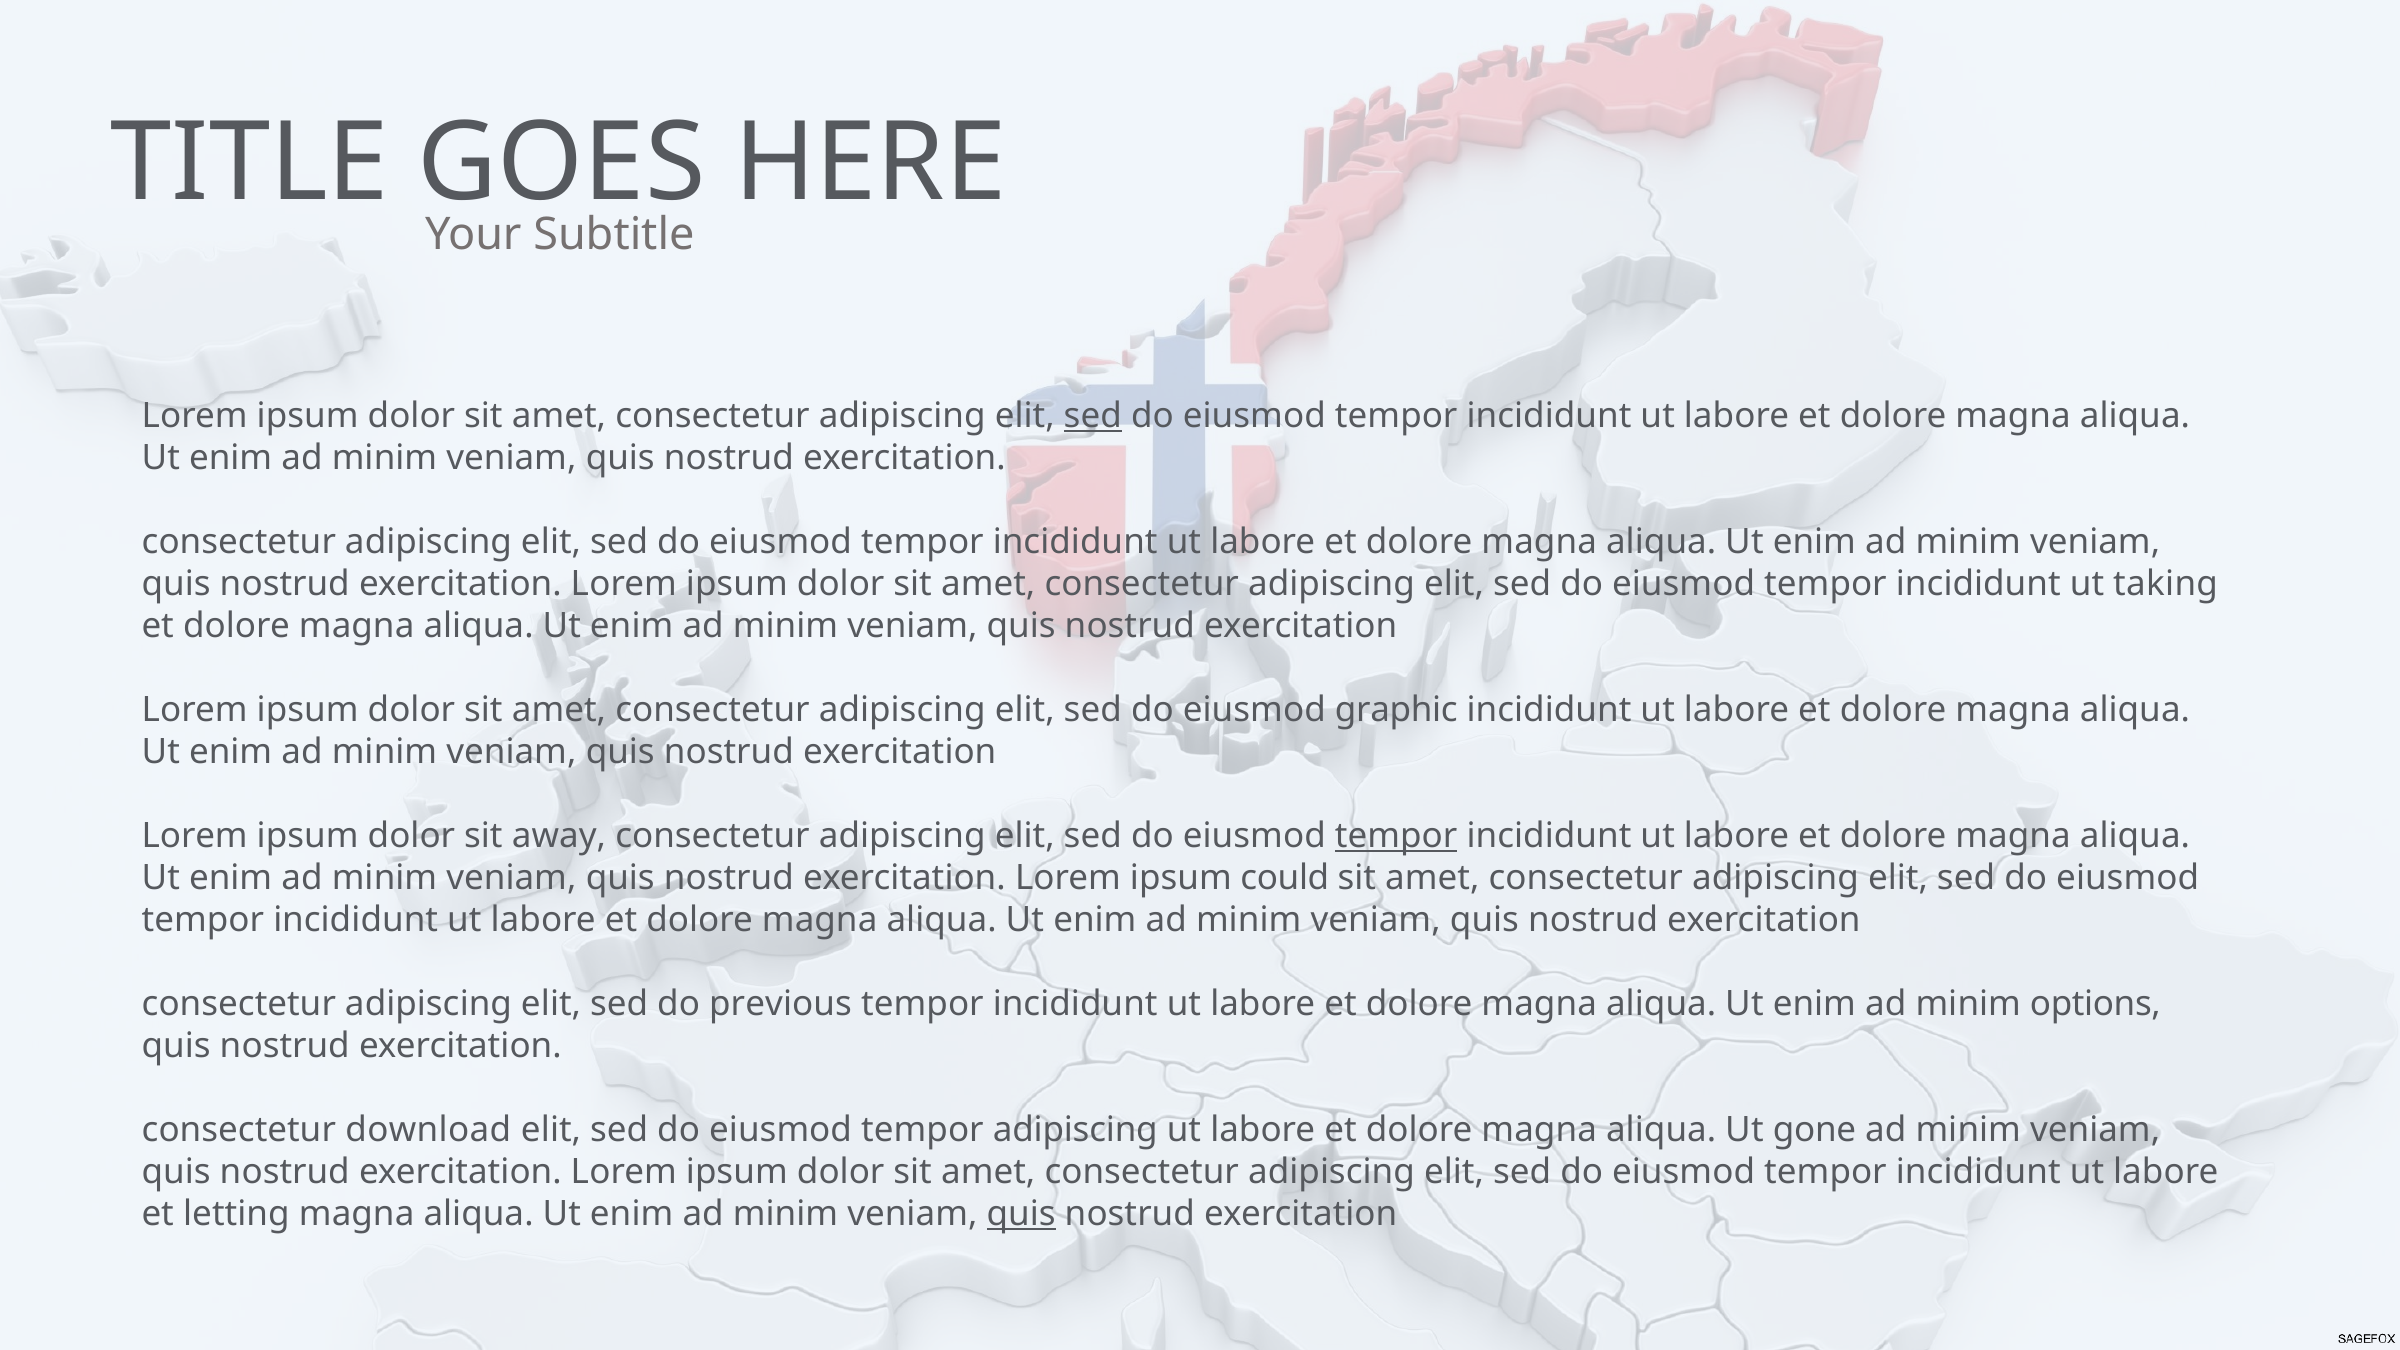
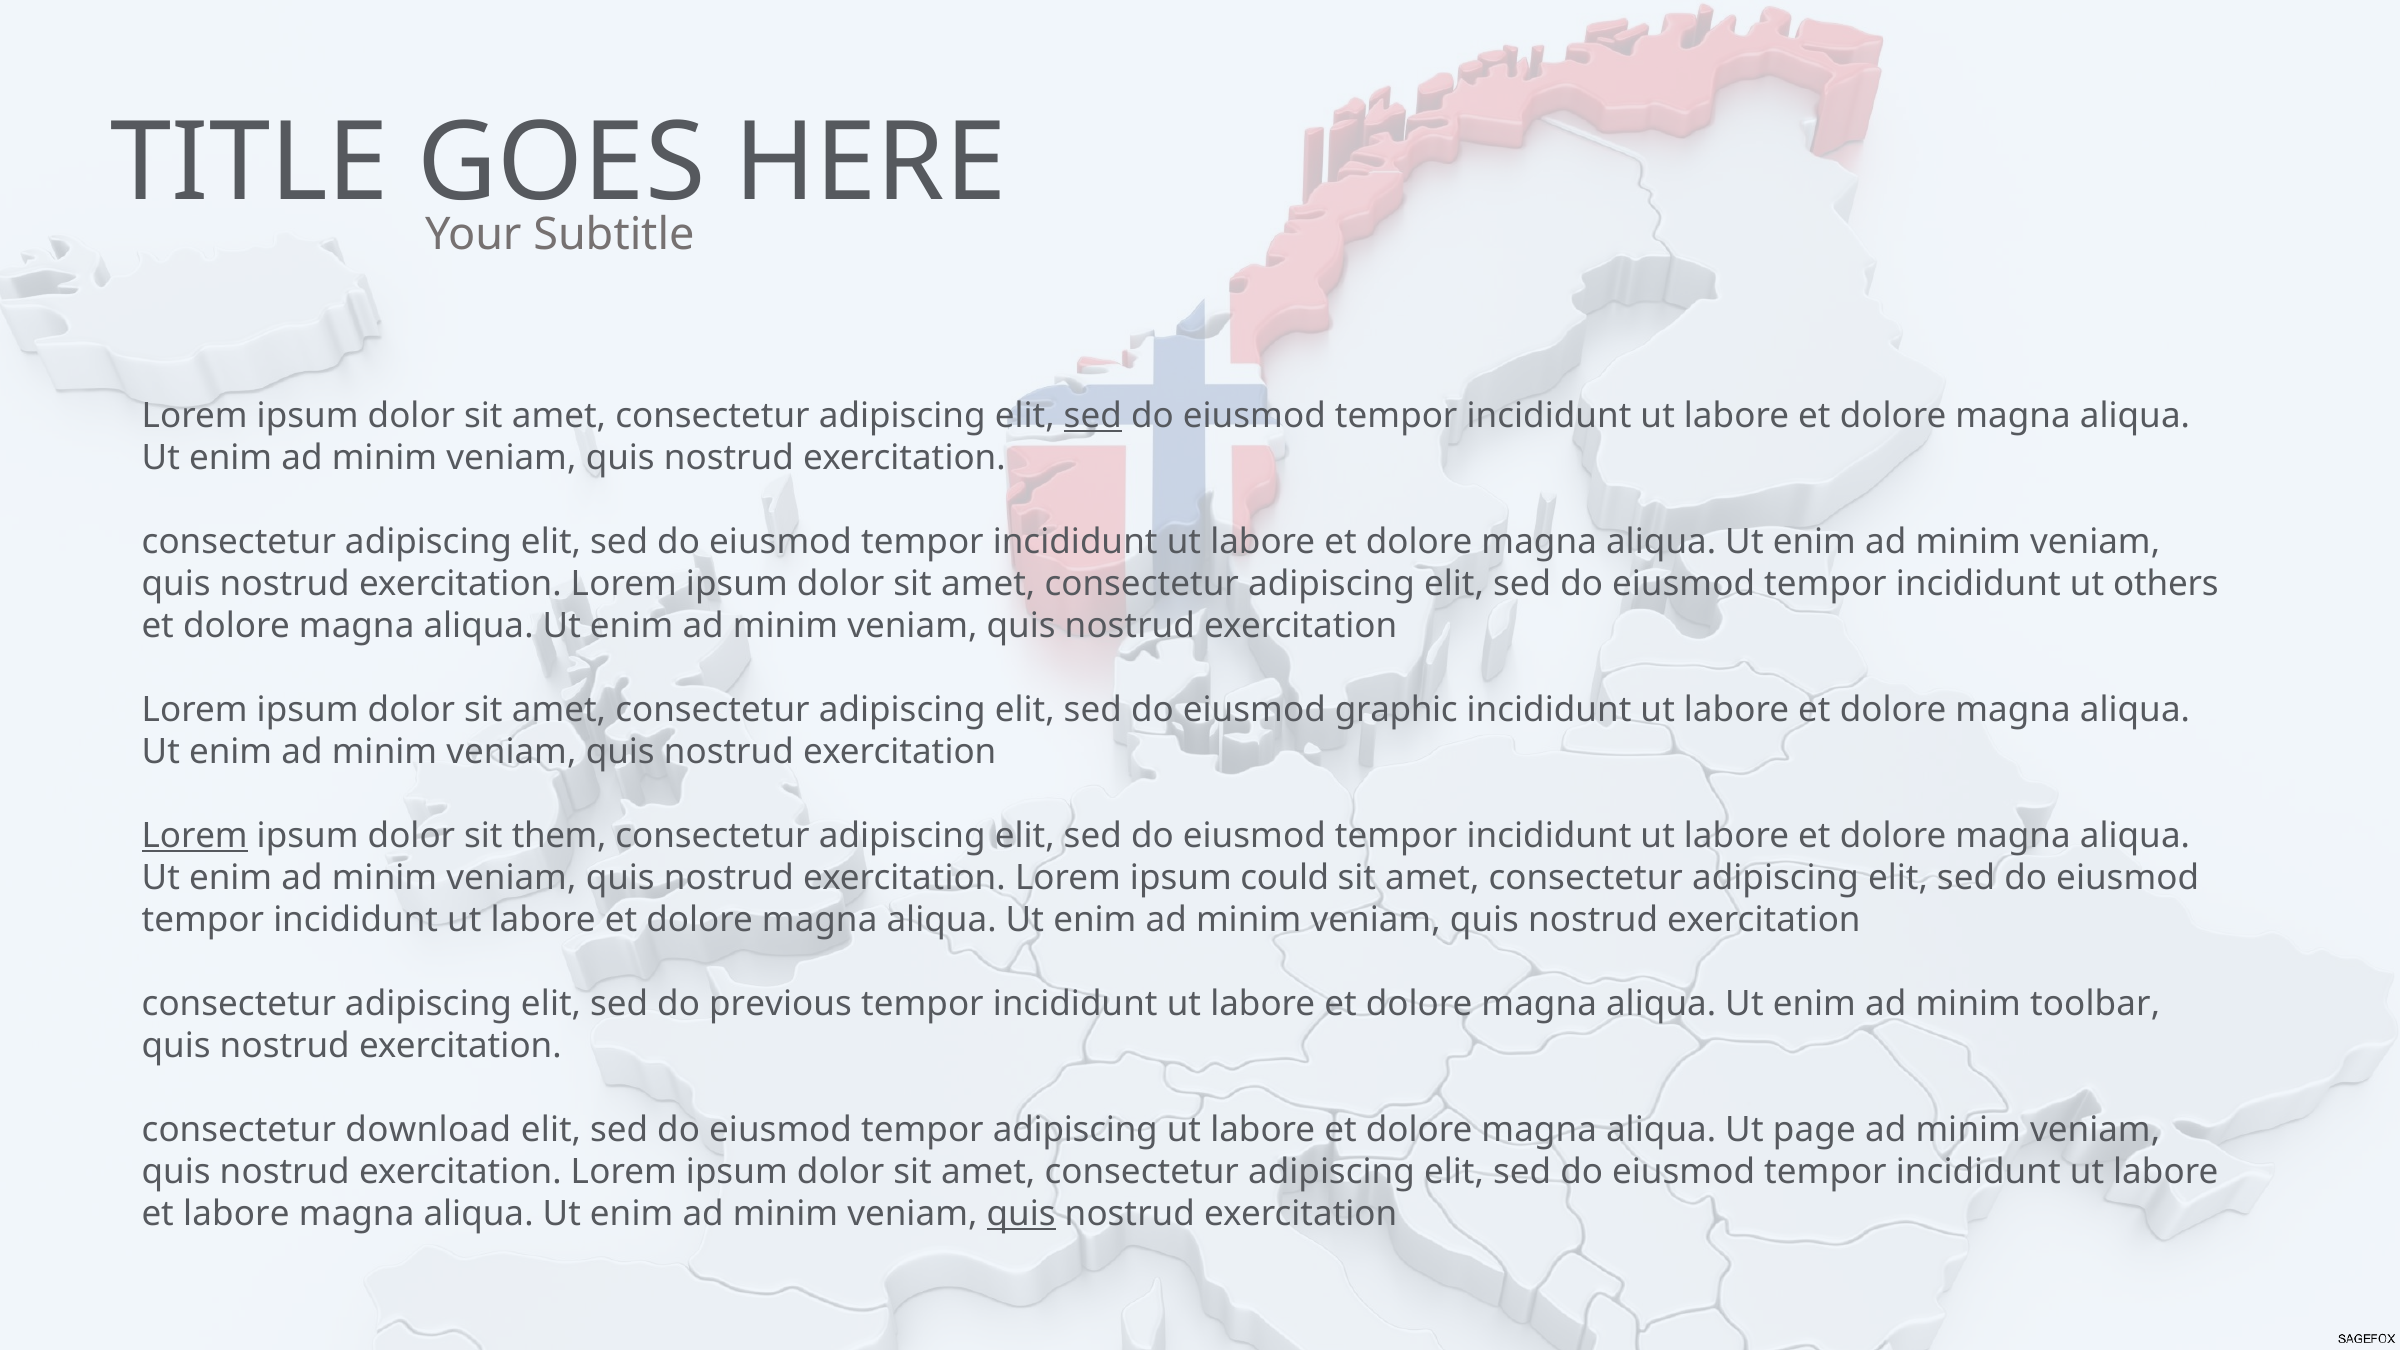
taking: taking -> others
Lorem at (195, 836) underline: none -> present
away: away -> them
tempor at (1396, 836) underline: present -> none
options: options -> toolbar
gone: gone -> page
et letting: letting -> labore
